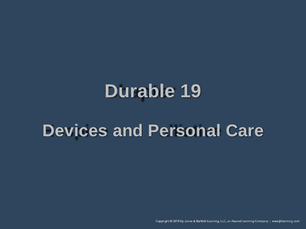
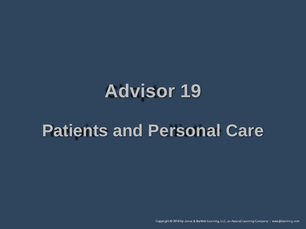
Durable: Durable -> Advisor
Devices: Devices -> Patients
